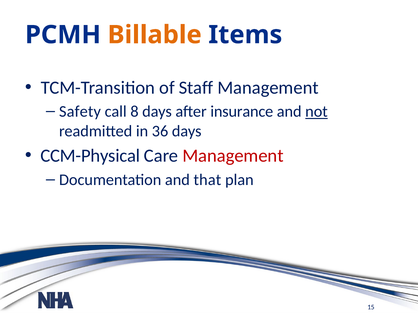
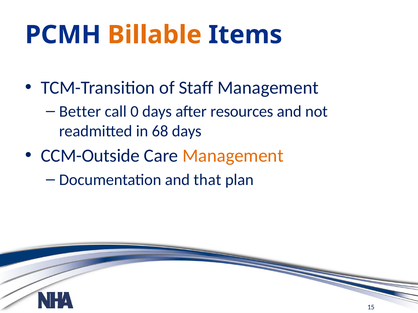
Safety: Safety -> Better
8: 8 -> 0
insurance: insurance -> resources
not underline: present -> none
36: 36 -> 68
CCM-Physical: CCM-Physical -> CCM-Outside
Management at (233, 156) colour: red -> orange
